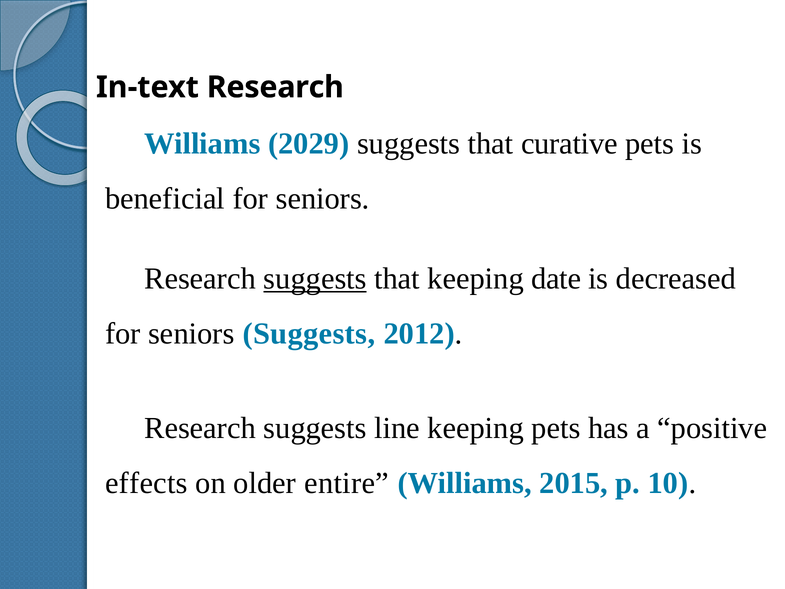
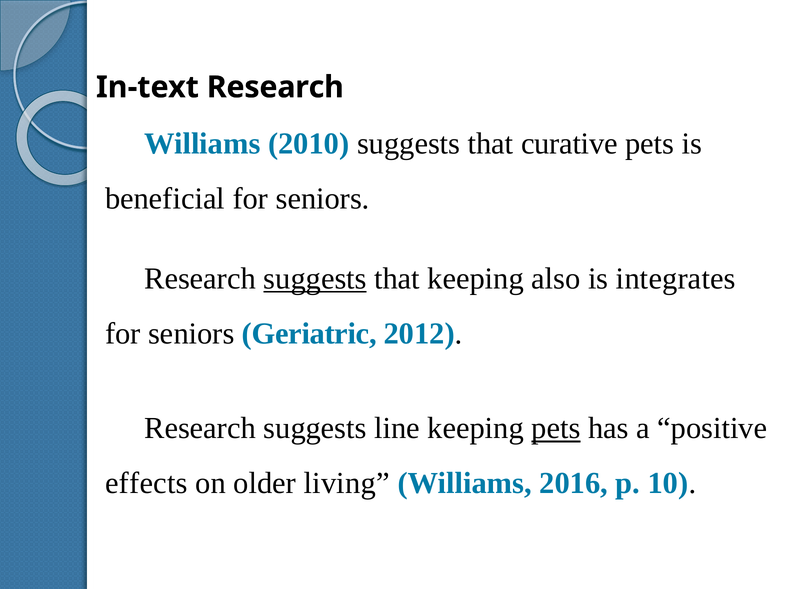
2029: 2029 -> 2010
date: date -> also
decreased: decreased -> integrates
seniors Suggests: Suggests -> Geriatric
pets at (556, 428) underline: none -> present
entire: entire -> living
2015: 2015 -> 2016
